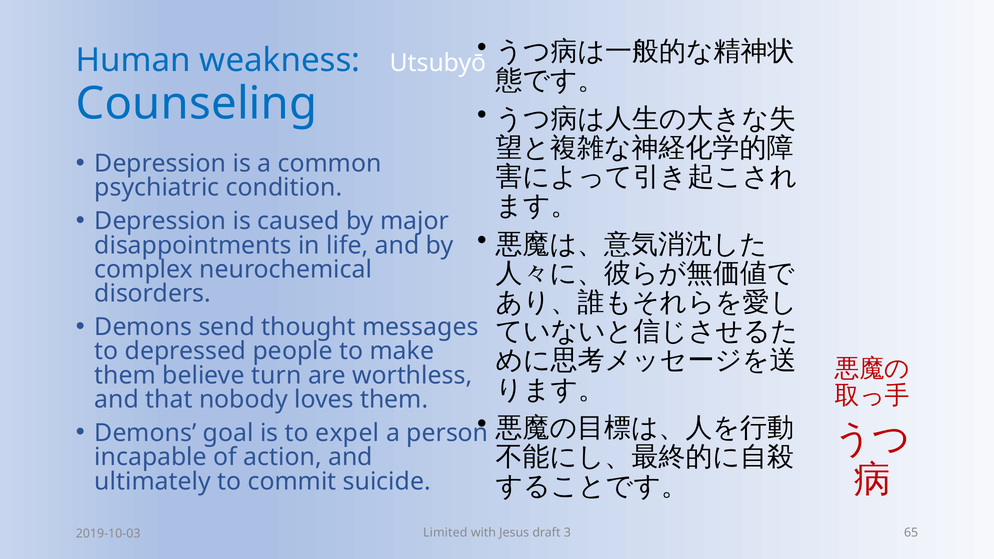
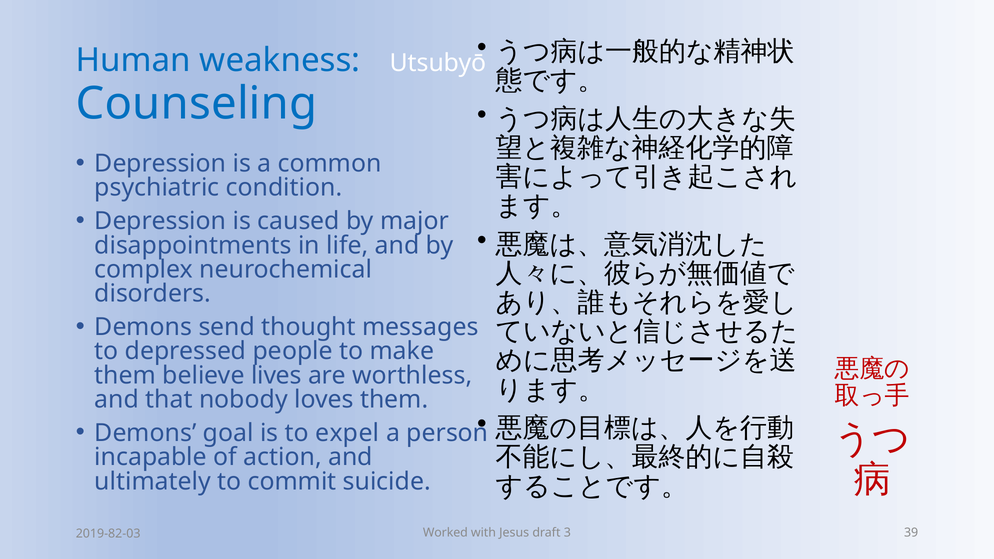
turn: turn -> lives
Limited: Limited -> Worked
65: 65 -> 39
2019-10-03: 2019-10-03 -> 2019-82-03
